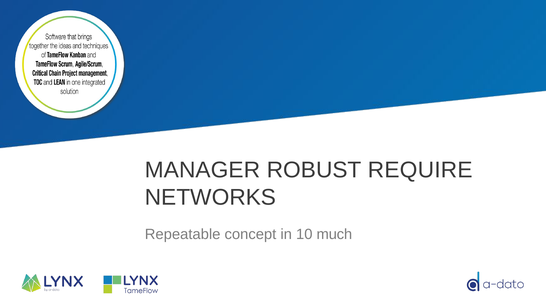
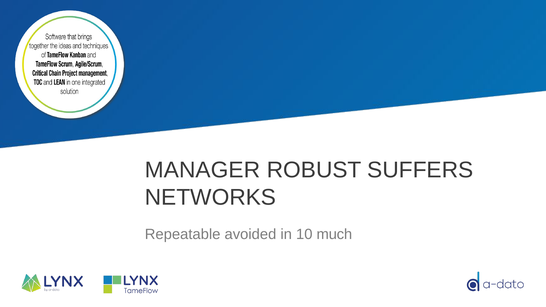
REQUIRE: REQUIRE -> SUFFERS
concept: concept -> avoided
